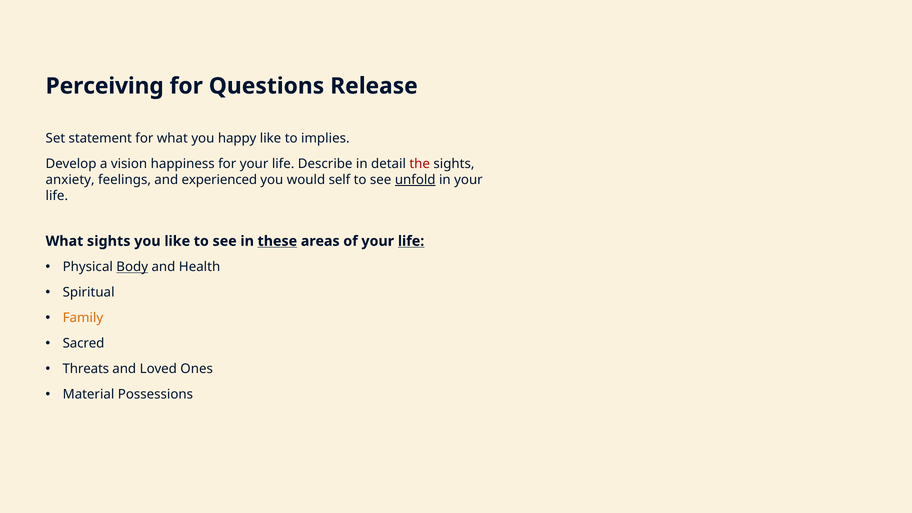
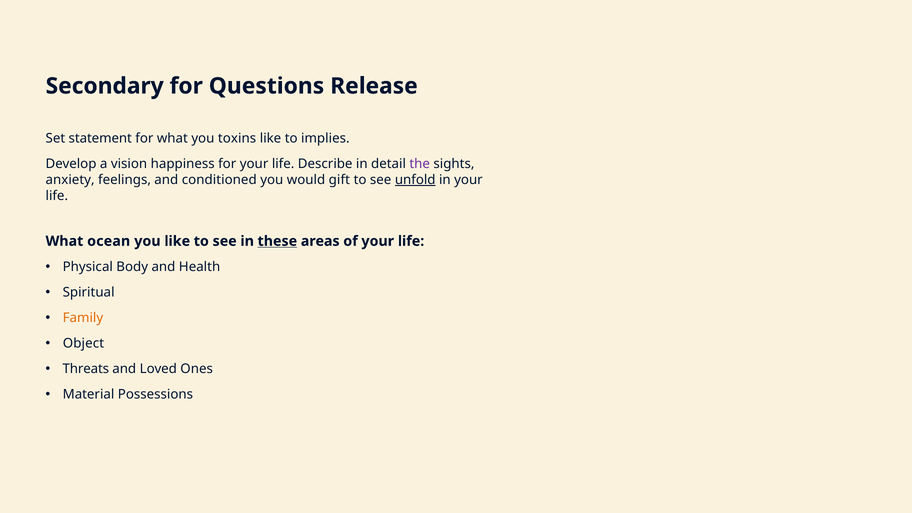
Perceiving: Perceiving -> Secondary
happy: happy -> toxins
the colour: red -> purple
experienced: experienced -> conditioned
self: self -> gift
What sights: sights -> ocean
life at (411, 241) underline: present -> none
Body underline: present -> none
Sacred: Sacred -> Object
